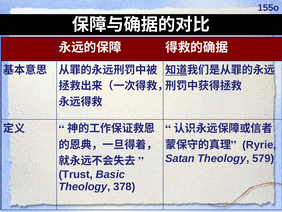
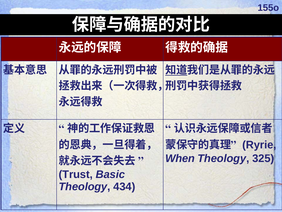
Satan: Satan -> When
579: 579 -> 325
378: 378 -> 434
